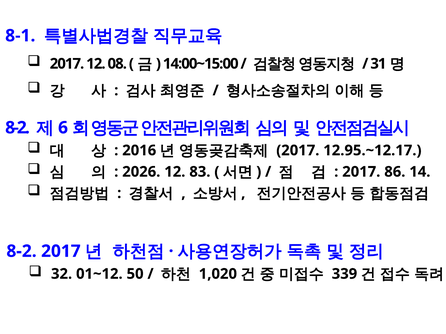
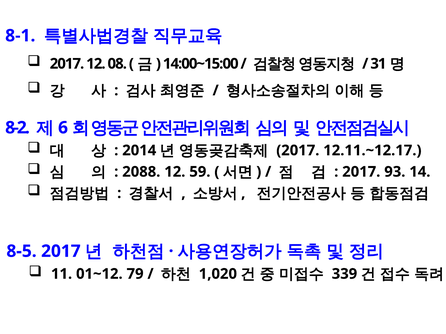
2016: 2016 -> 2014
12.95.~12.17: 12.95.~12.17 -> 12.11.~12.17
2026: 2026 -> 2088
83: 83 -> 59
86: 86 -> 93
8-2 at (22, 252): 8-2 -> 8-5
32: 32 -> 11
50: 50 -> 79
